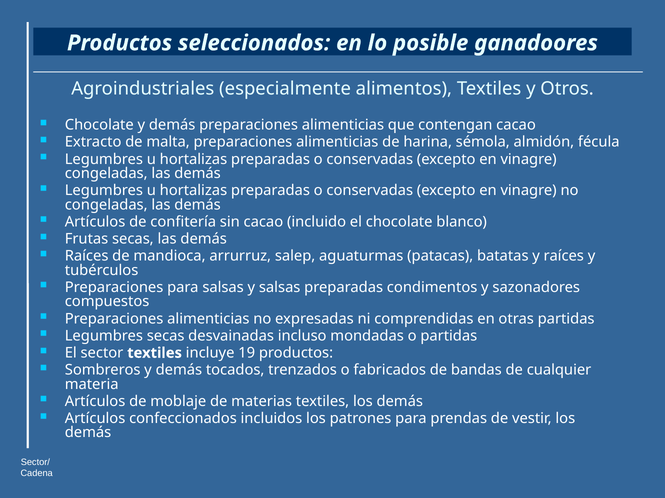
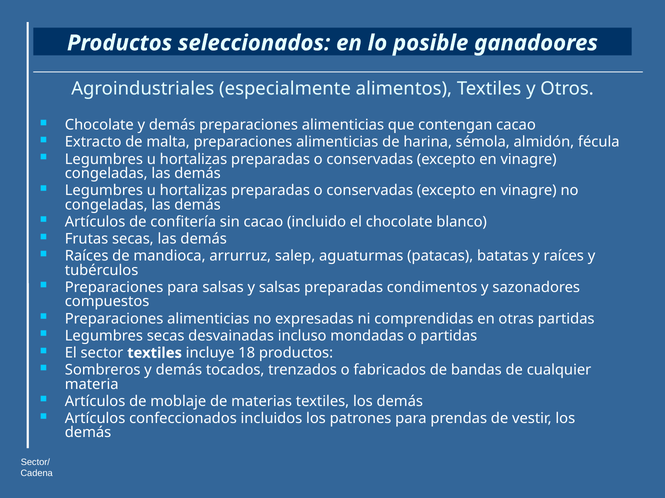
19: 19 -> 18
